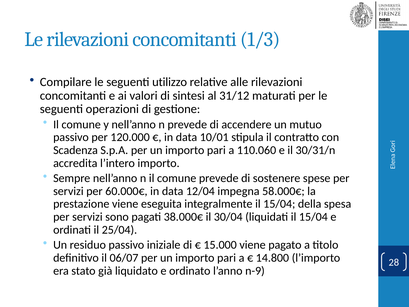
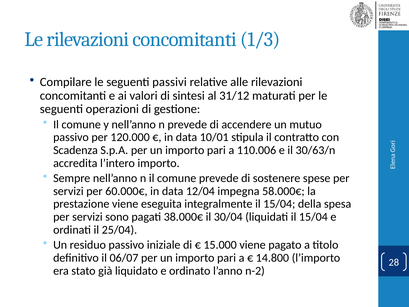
utilizzo: utilizzo -> passivi
110.060: 110.060 -> 110.006
30/31/n: 30/31/n -> 30/63/n
n-9: n-9 -> n-2
